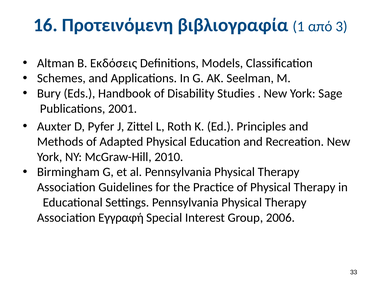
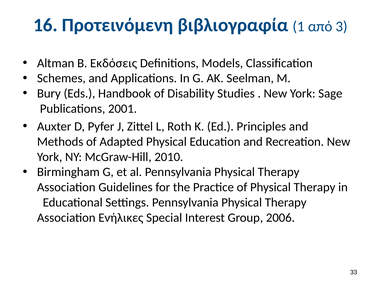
Εγγραφή: Εγγραφή -> Ενήλικες
